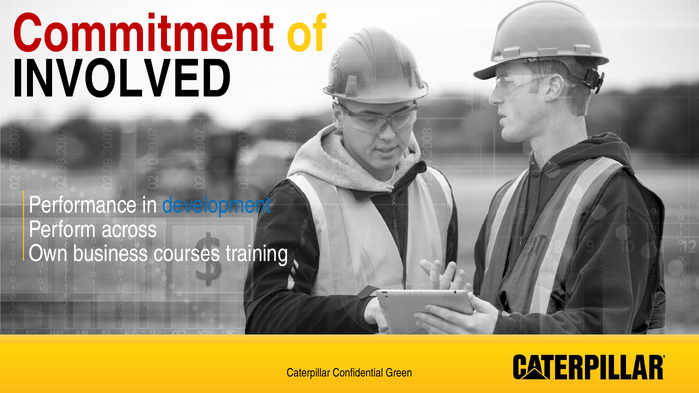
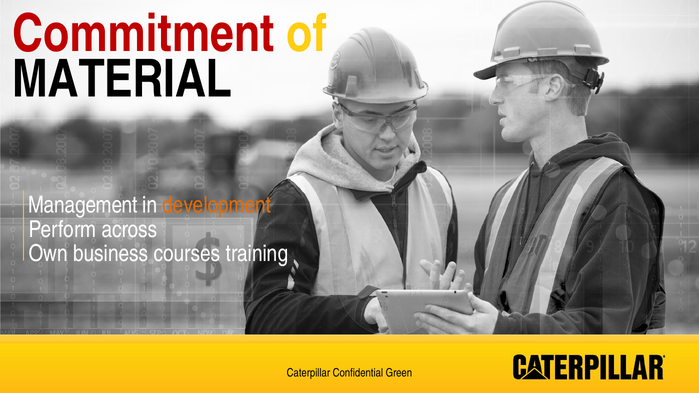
INVOLVED: INVOLVED -> MATERIAL
Performance: Performance -> Management
development colour: blue -> orange
